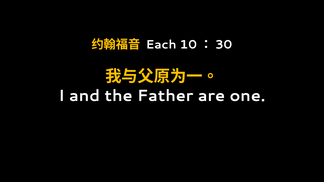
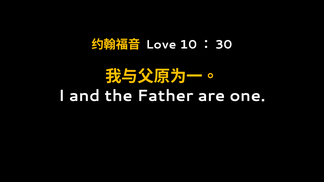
Each: Each -> Love
